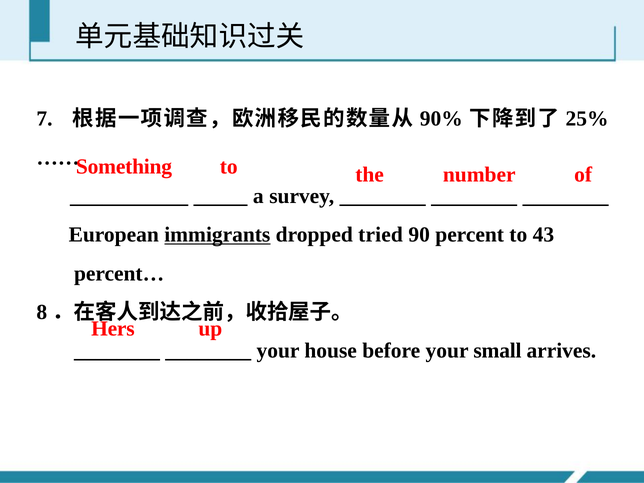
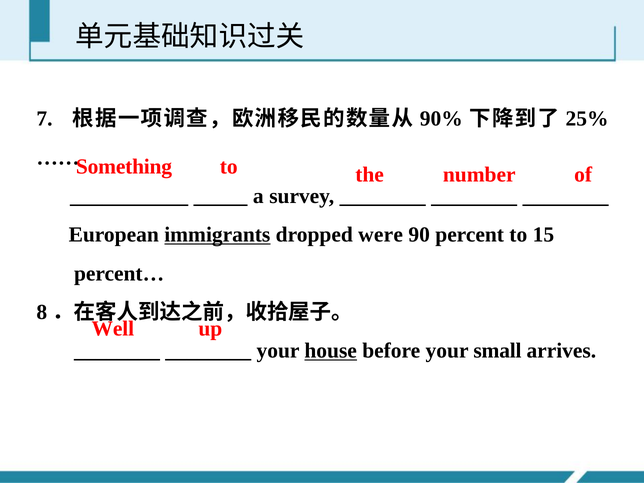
tried: tried -> were
43: 43 -> 15
Hers: Hers -> Well
house underline: none -> present
